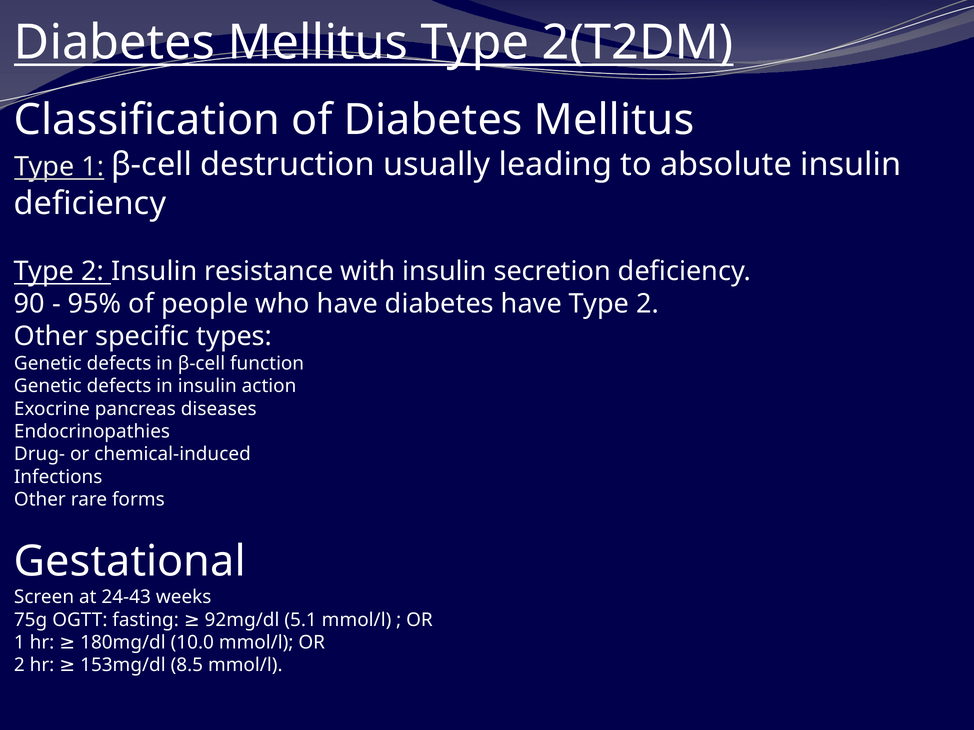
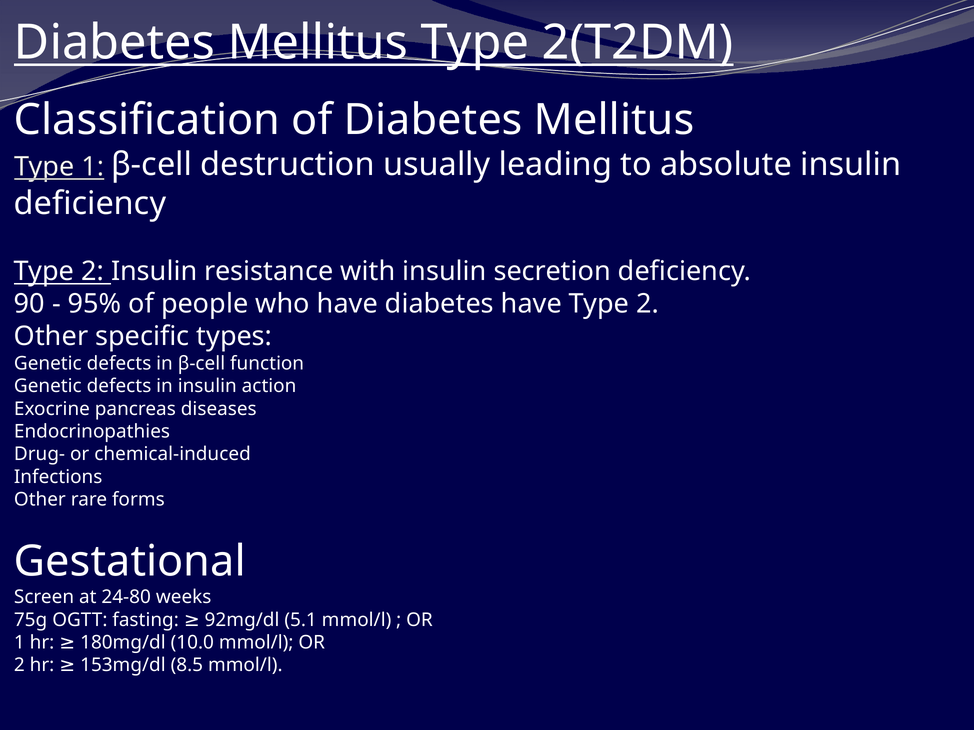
24-43: 24-43 -> 24-80
